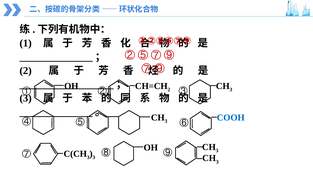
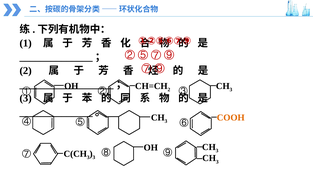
COOH colour: blue -> orange
